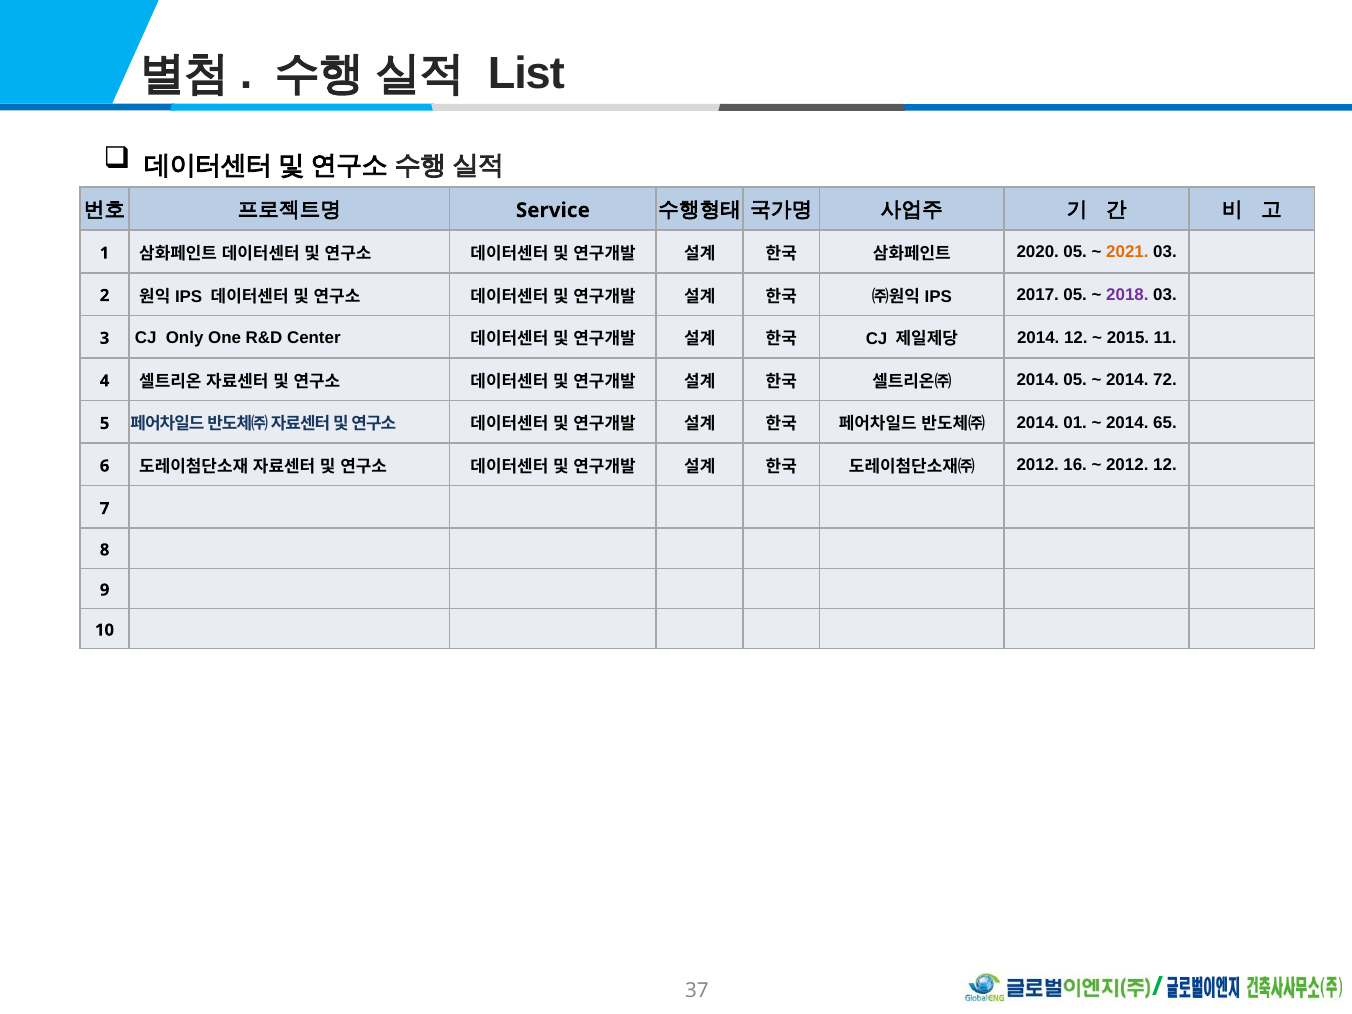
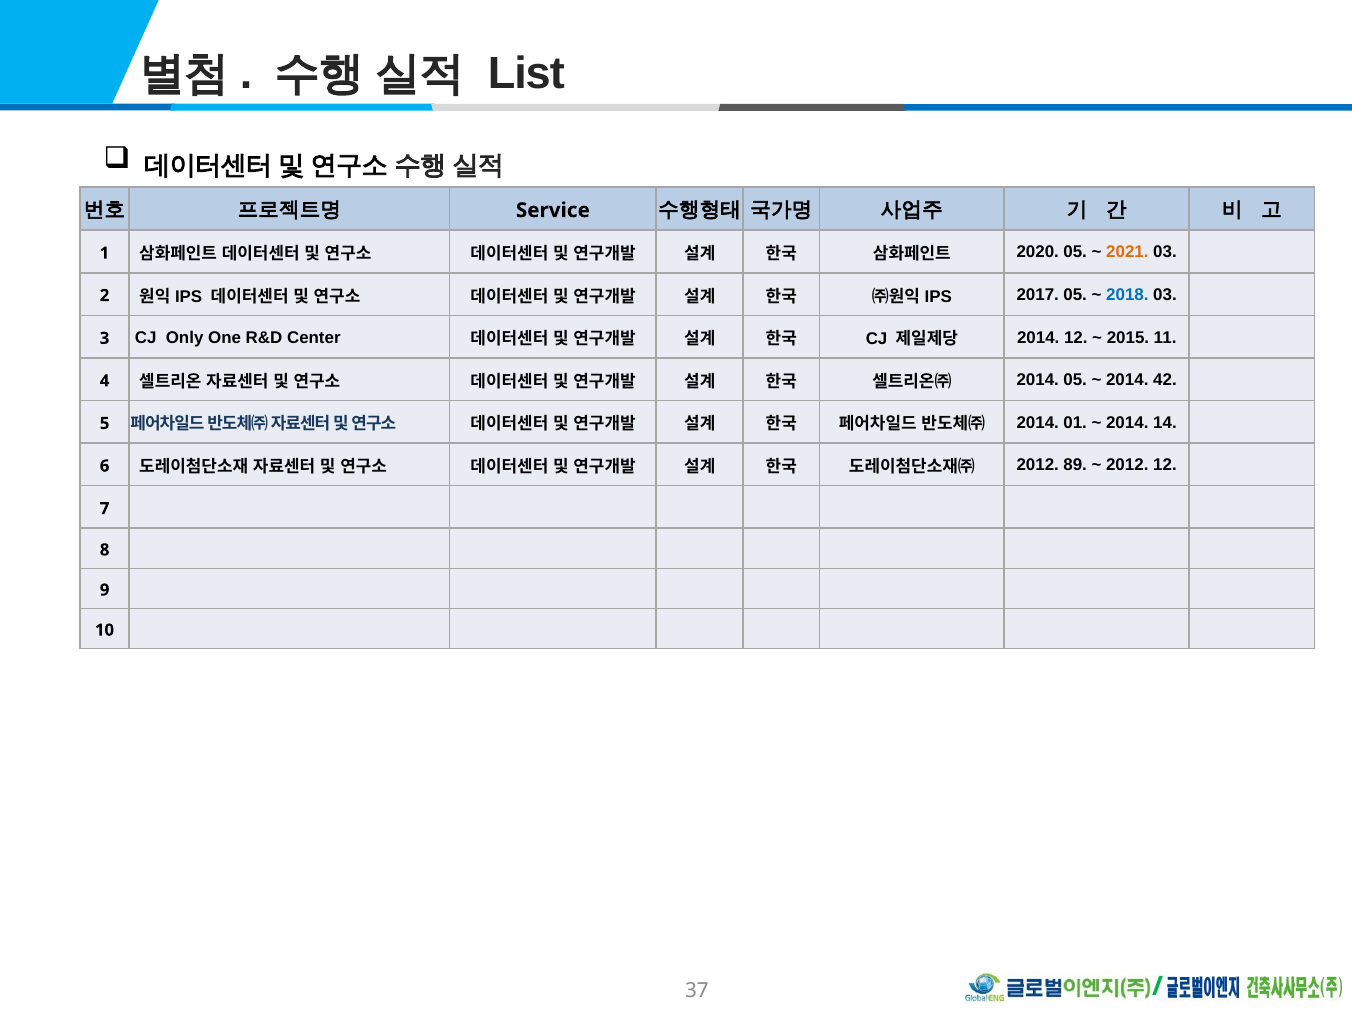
2018 colour: purple -> blue
72: 72 -> 42
65: 65 -> 14
16: 16 -> 89
